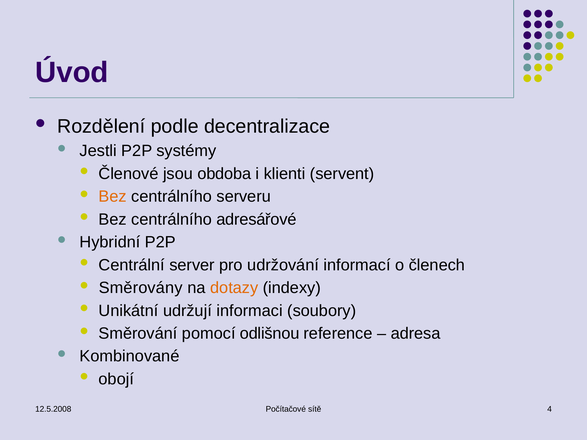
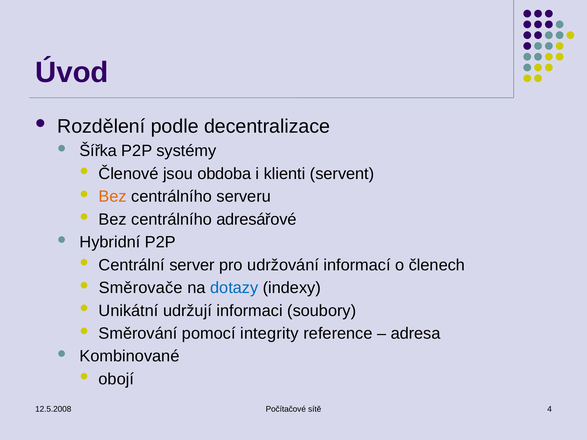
Jestli: Jestli -> Šířka
Směrovány: Směrovány -> Směrovače
dotazy colour: orange -> blue
odlišnou: odlišnou -> integrity
